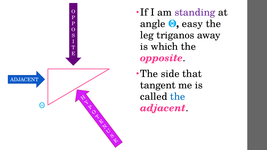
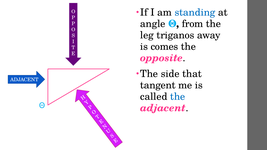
standing colour: purple -> blue
easy: easy -> from
which: which -> comes
